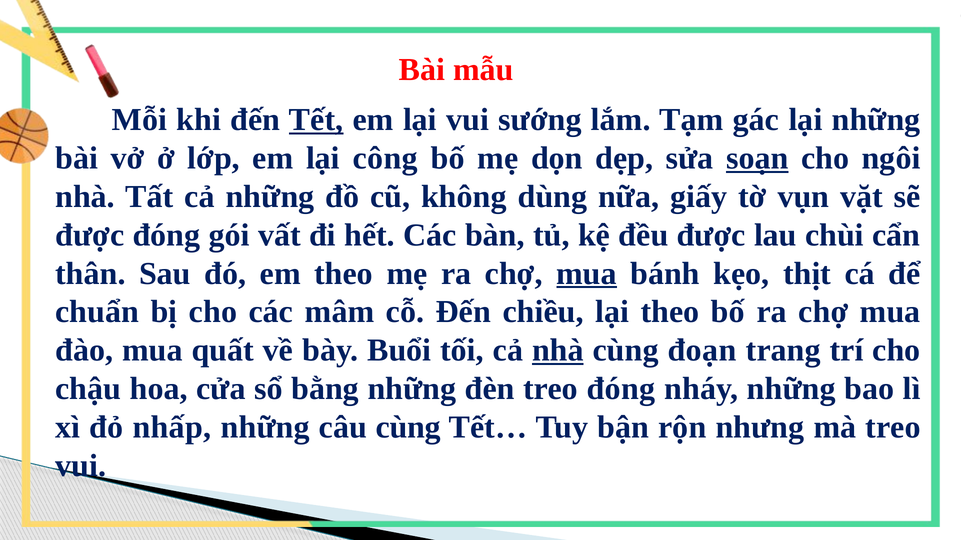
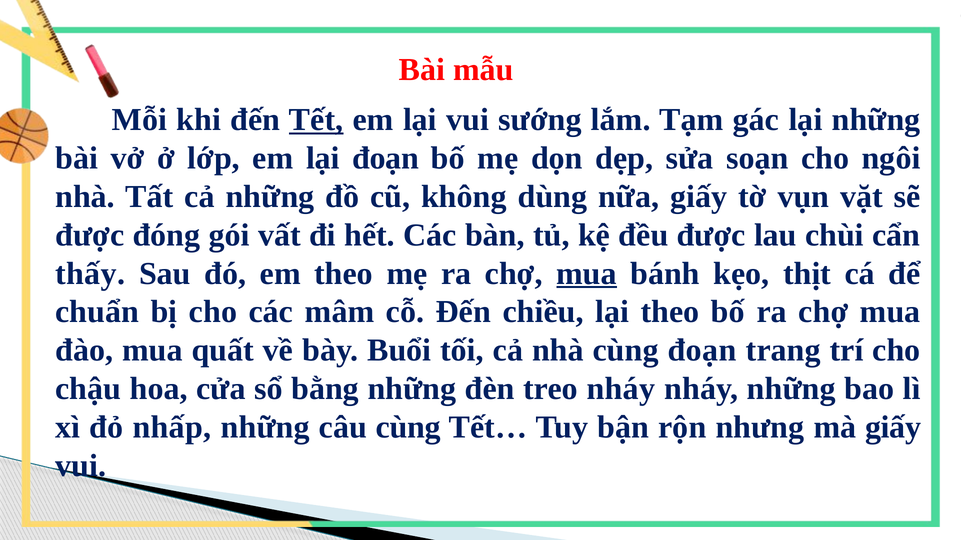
lại công: công -> đoạn
soạn underline: present -> none
thân: thân -> thấy
nhà at (558, 351) underline: present -> none
treo đóng: đóng -> nháy
mà treo: treo -> giấy
